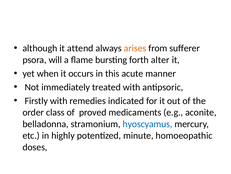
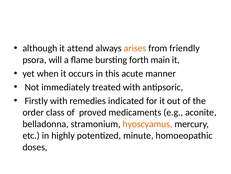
sufferer: sufferer -> friendly
alter: alter -> main
hyoscyamus colour: blue -> orange
